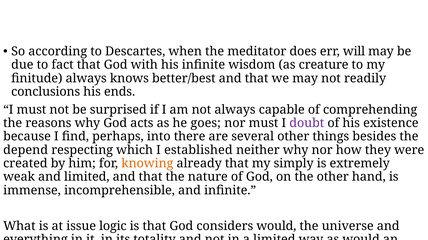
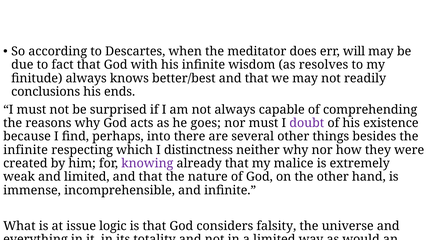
creature: creature -> resolves
depend at (26, 150): depend -> infinite
established: established -> distinctness
knowing colour: orange -> purple
simply: simply -> malice
considers would: would -> falsity
